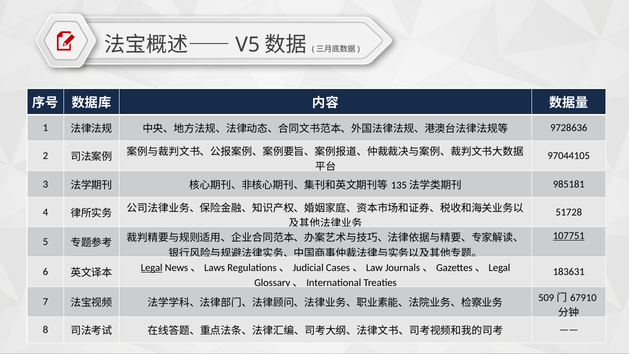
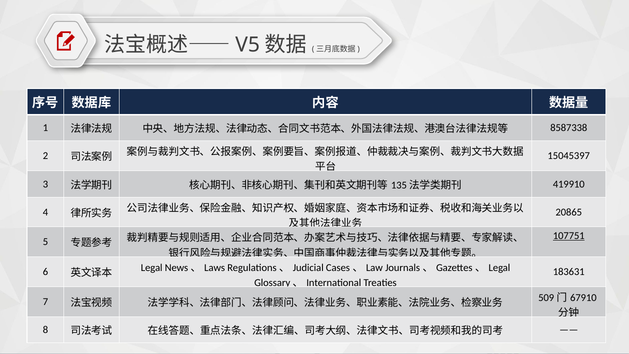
9728636: 9728636 -> 8587338
97044105: 97044105 -> 15045397
985181: 985181 -> 419910
51728: 51728 -> 20865
Legal at (152, 268) underline: present -> none
